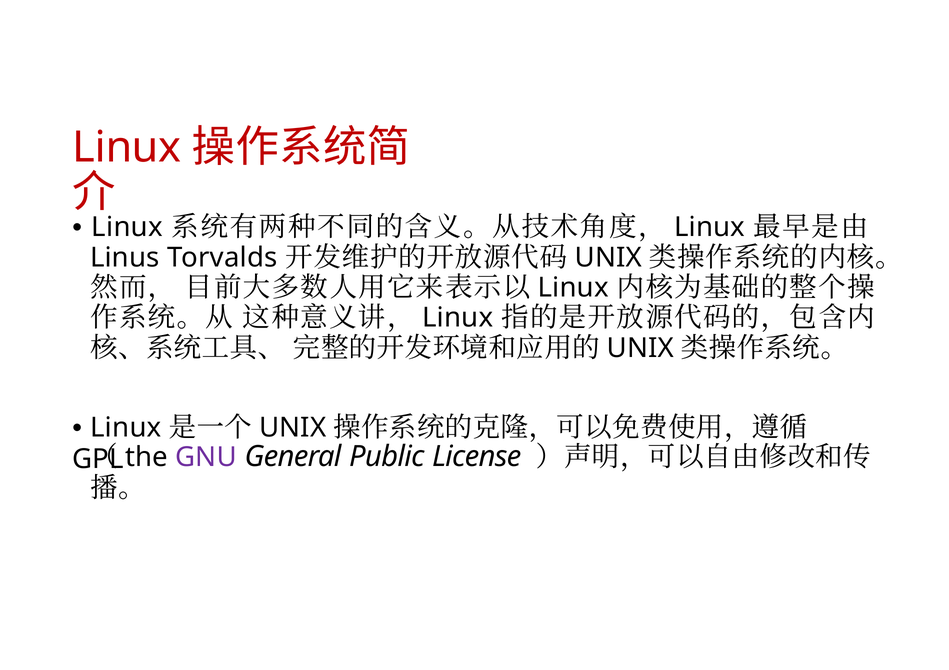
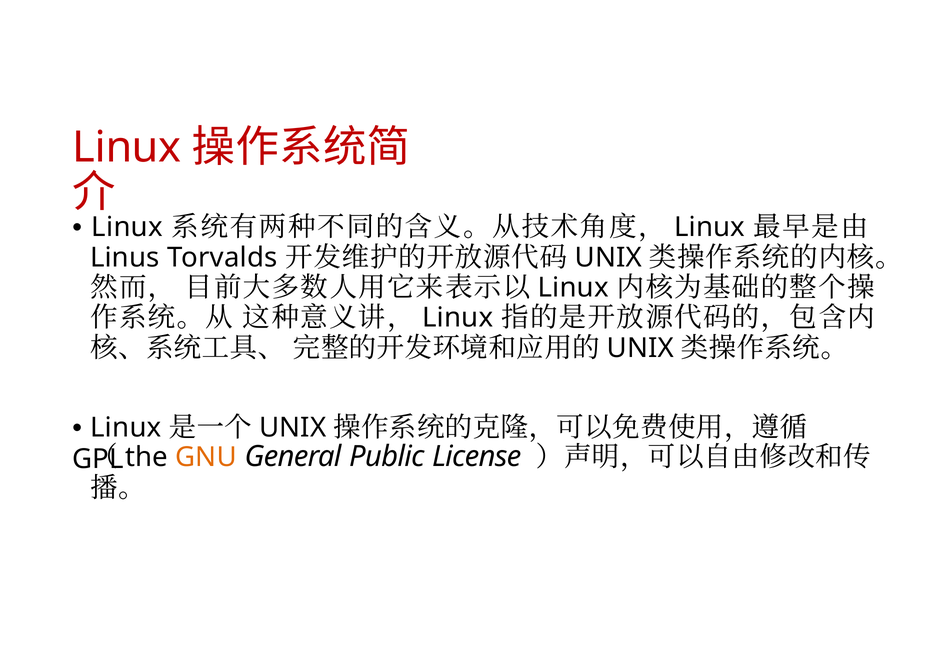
GNU colour: purple -> orange
